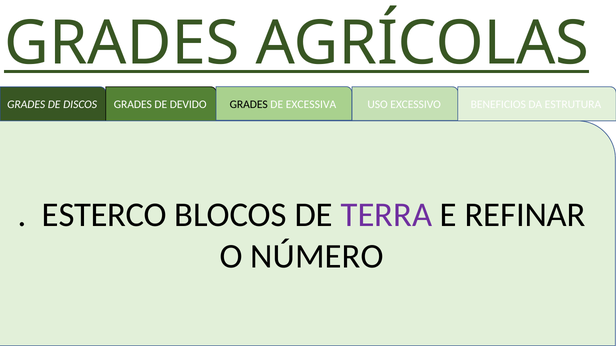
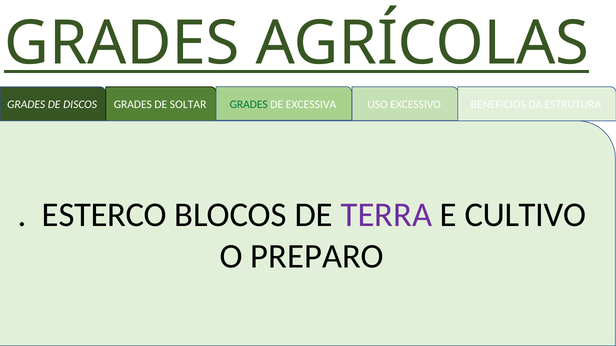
GRADES at (249, 104) colour: black -> green
DEVIDO: DEVIDO -> SOLTAR
REFINAR: REFINAR -> CULTIVO
NÚMERO: NÚMERO -> PREPARO
